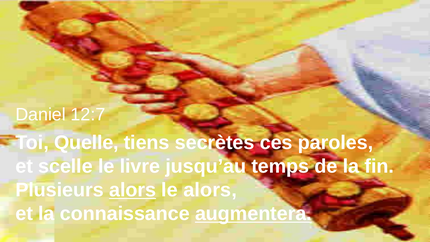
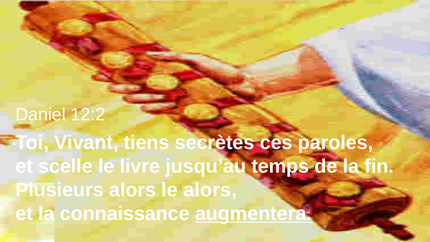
12:7: 12:7 -> 12:2
Quelle: Quelle -> Vivant
alors at (133, 190) underline: present -> none
